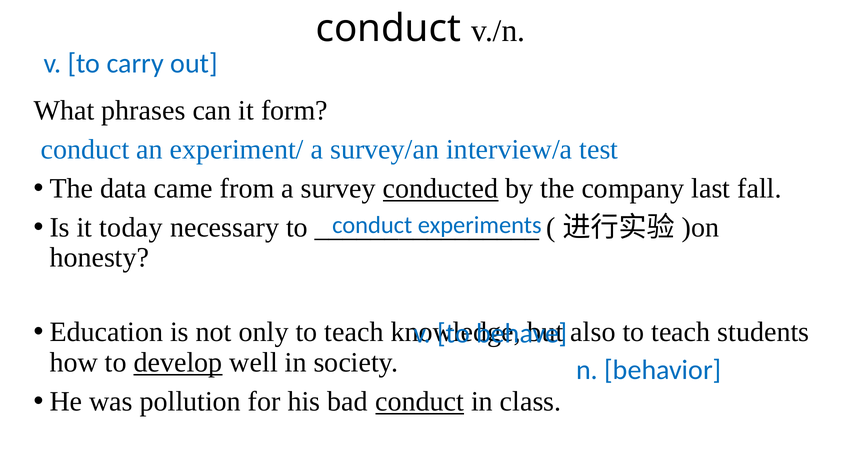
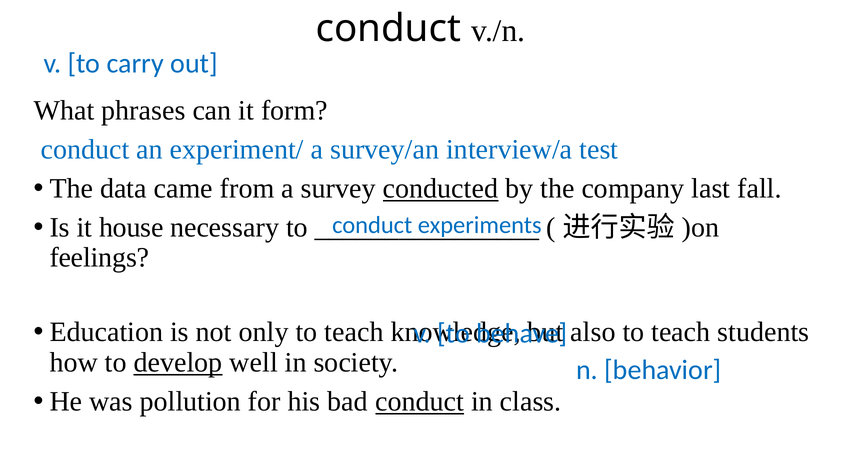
today: today -> house
honesty: honesty -> feelings
